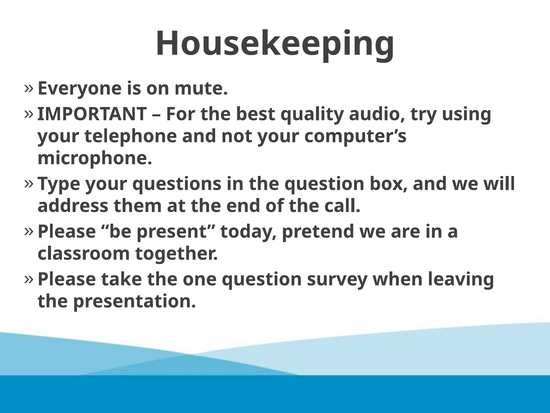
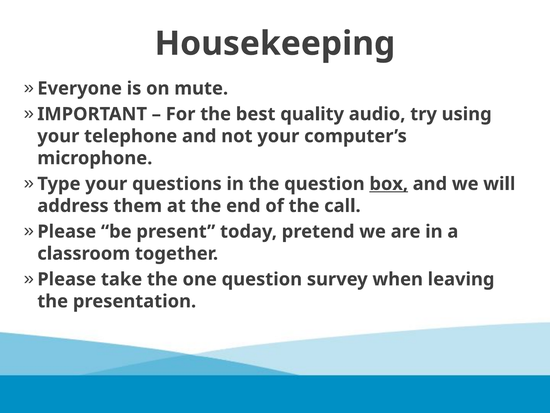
box underline: none -> present
